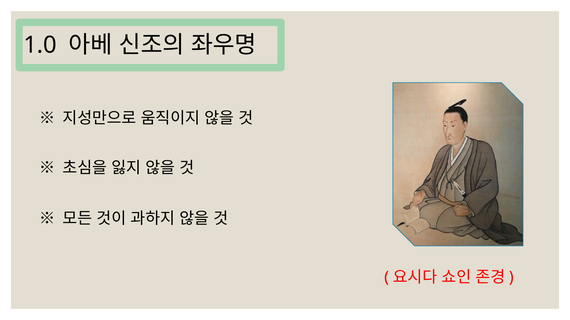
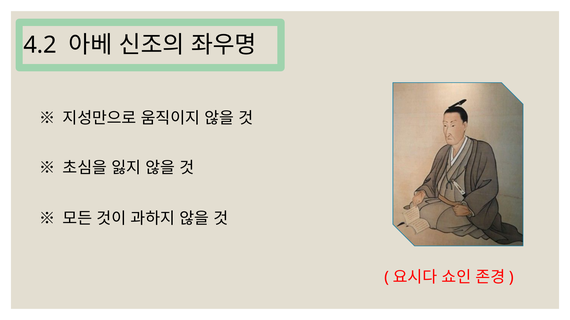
1.0: 1.0 -> 4.2
